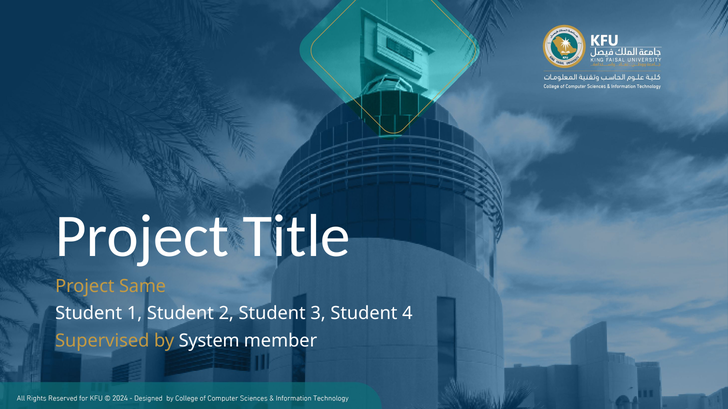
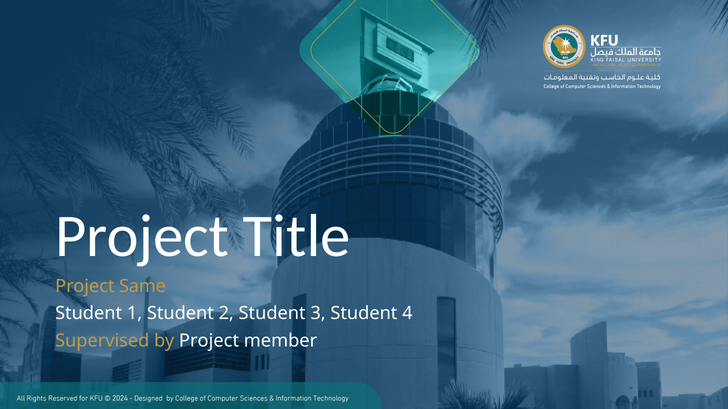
by System: System -> Project
